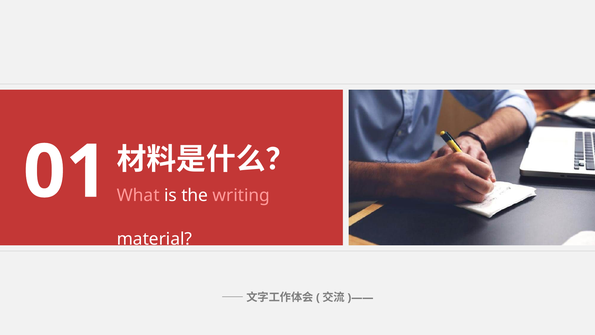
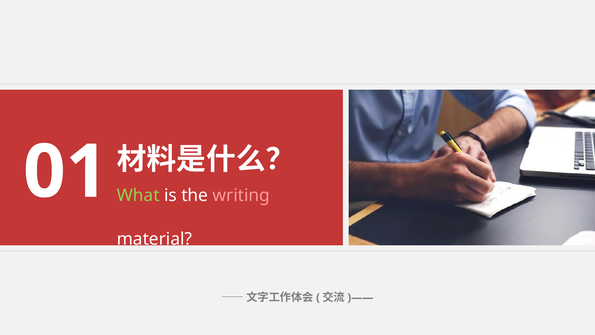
What colour: pink -> light green
